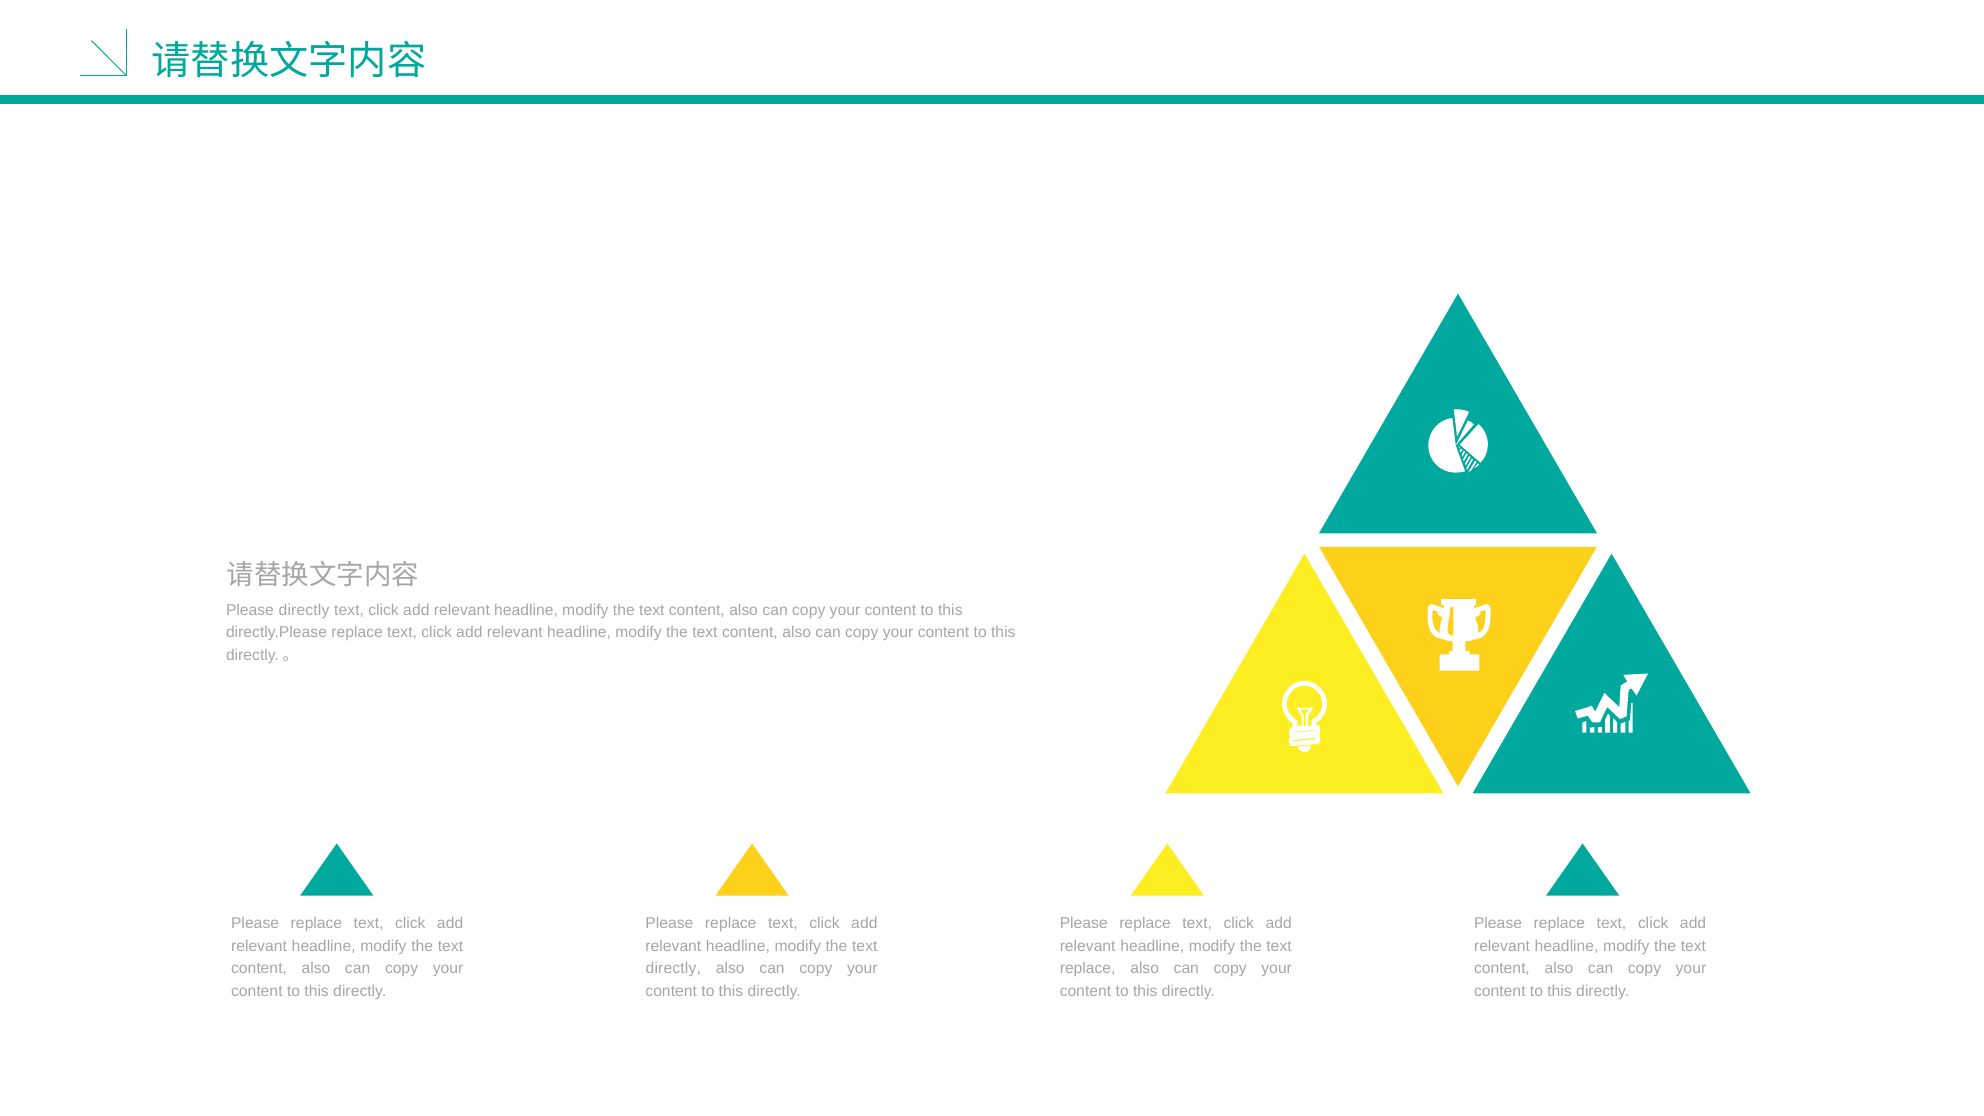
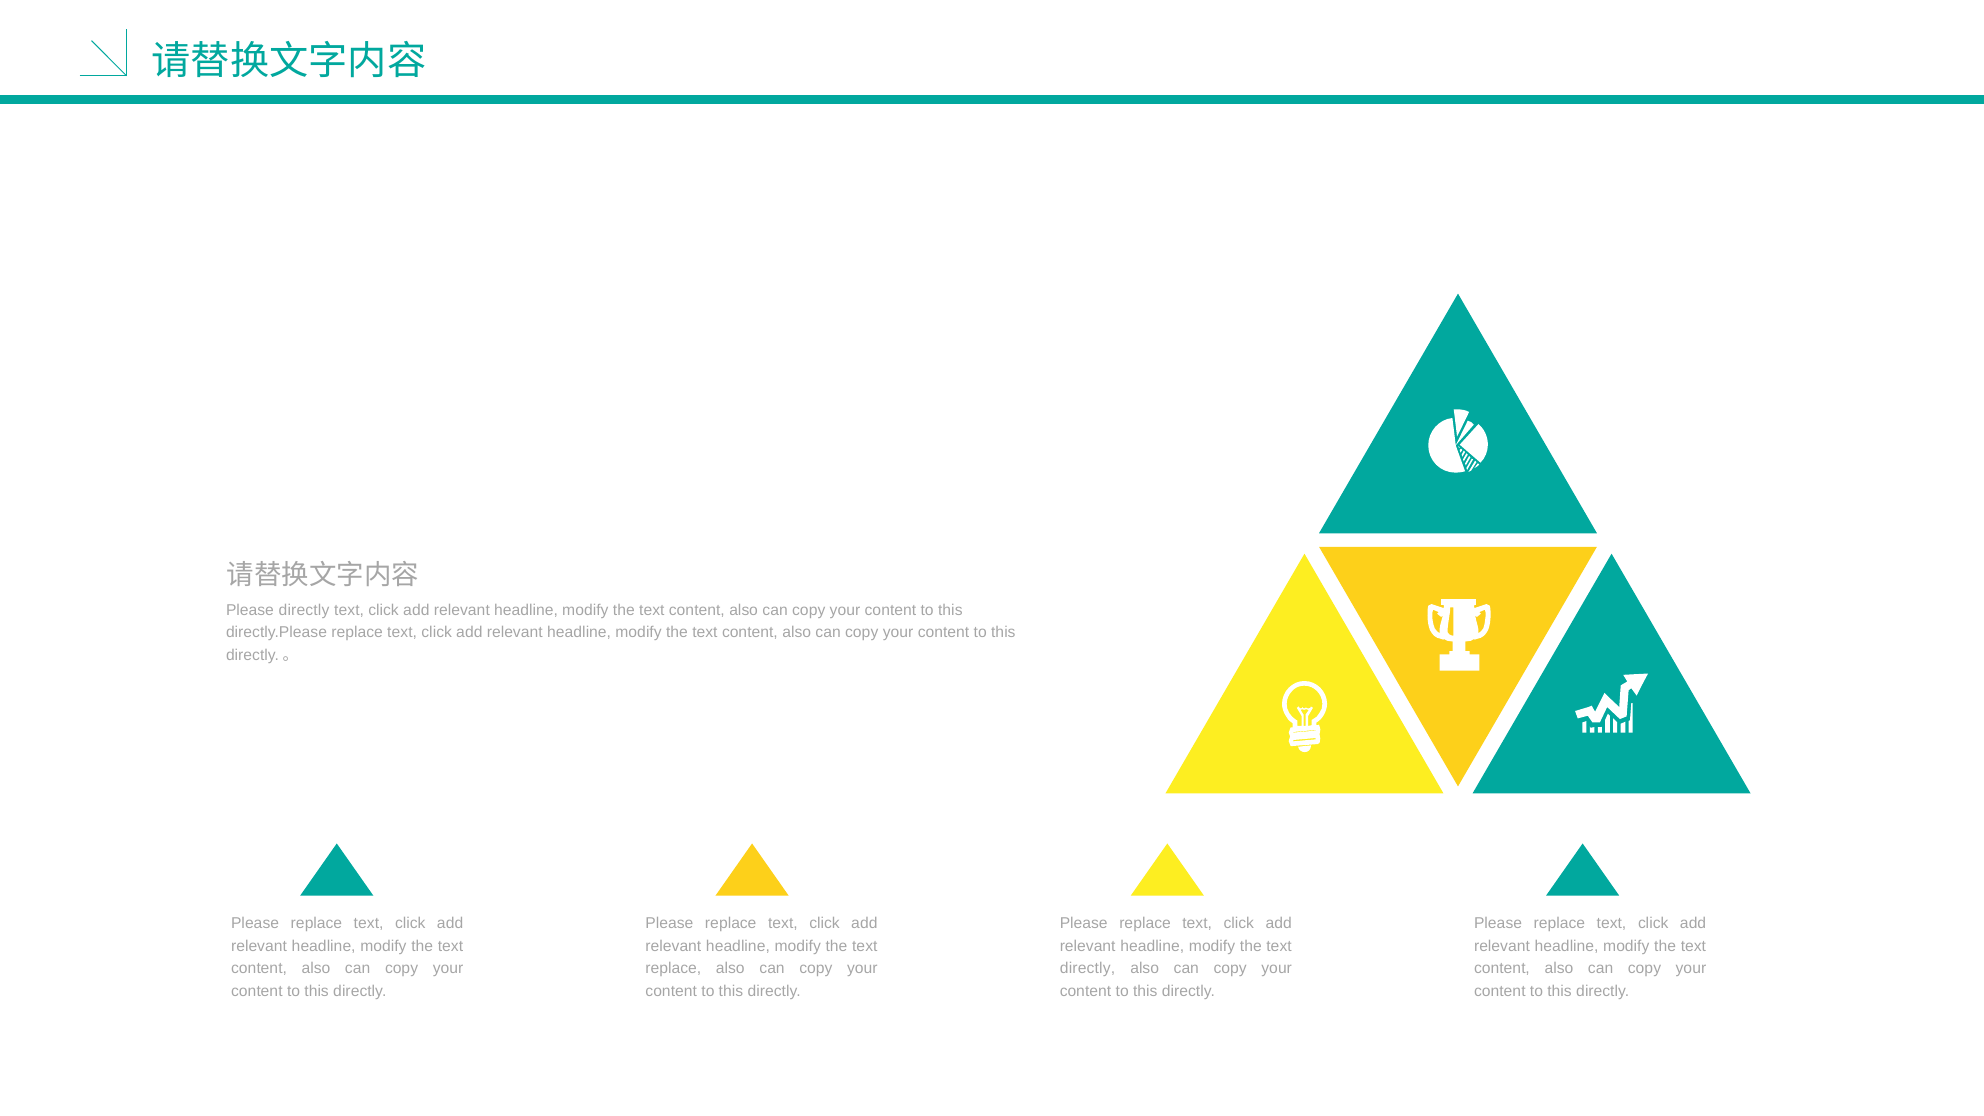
directly at (673, 969): directly -> replace
replace at (1088, 969): replace -> directly
